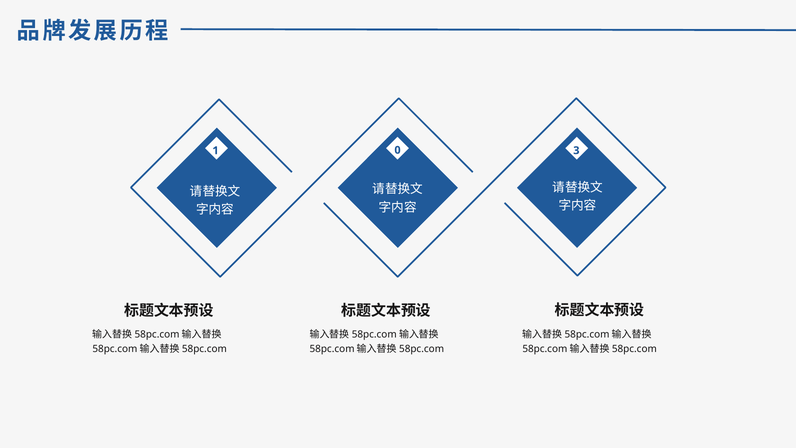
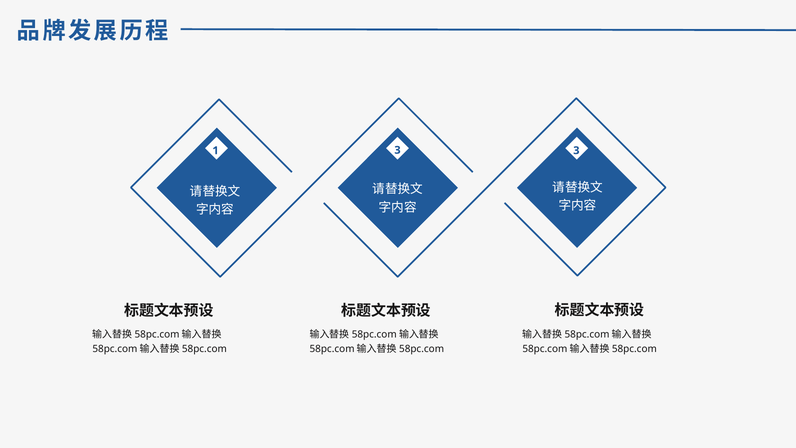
1 0: 0 -> 3
